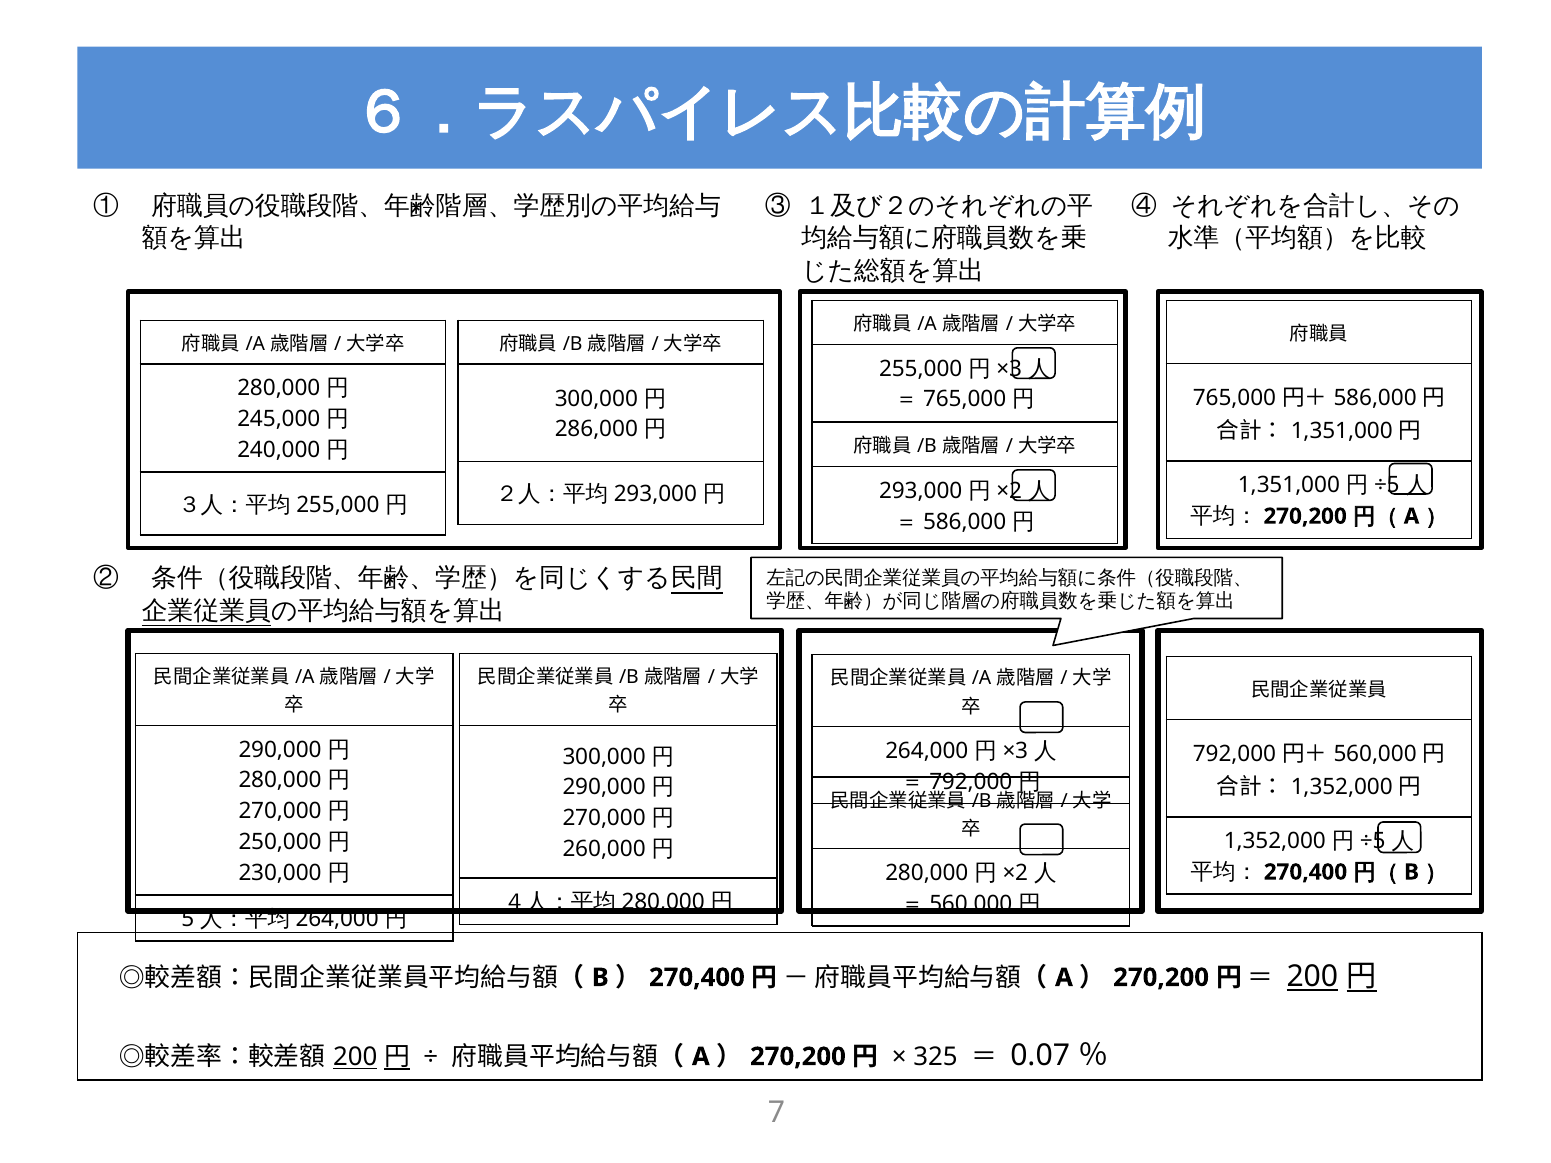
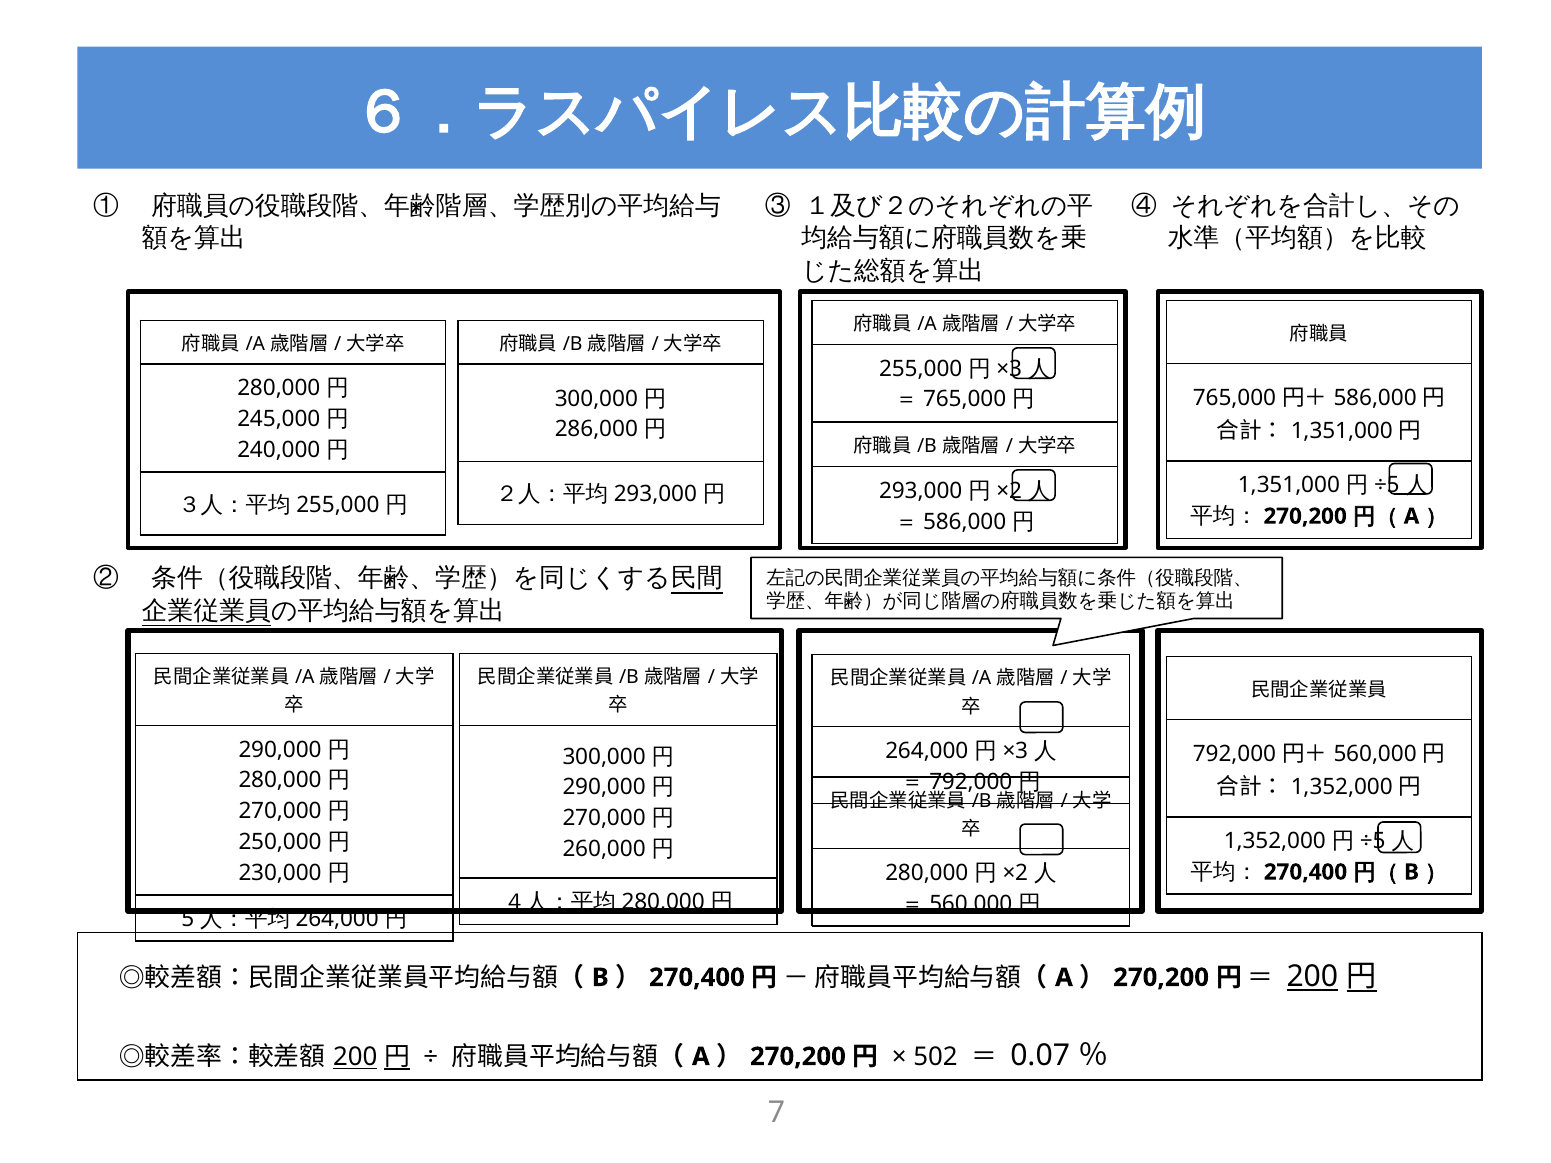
325: 325 -> 502
